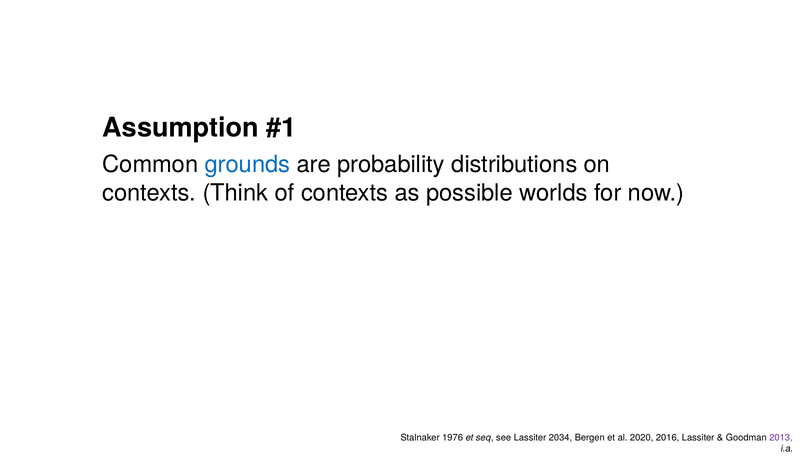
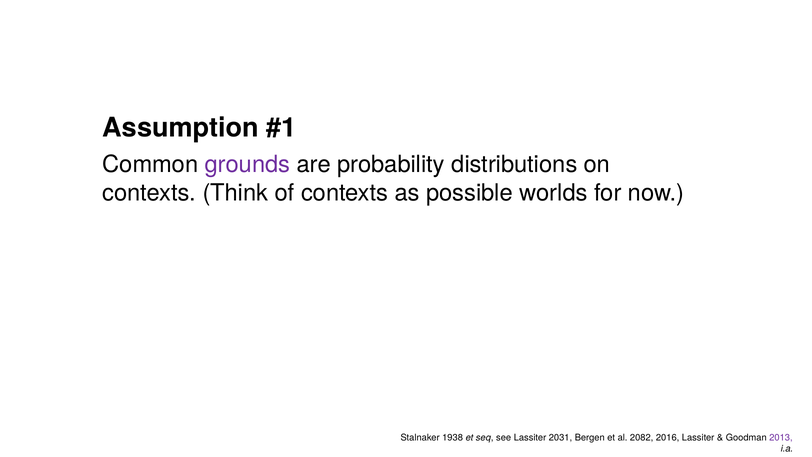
grounds colour: blue -> purple
1976: 1976 -> 1938
2034: 2034 -> 2031
2020: 2020 -> 2082
